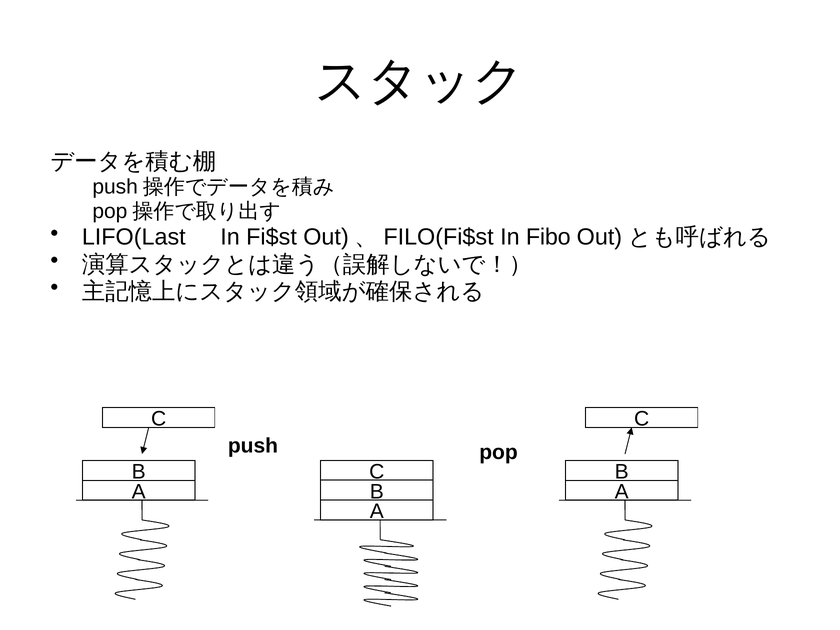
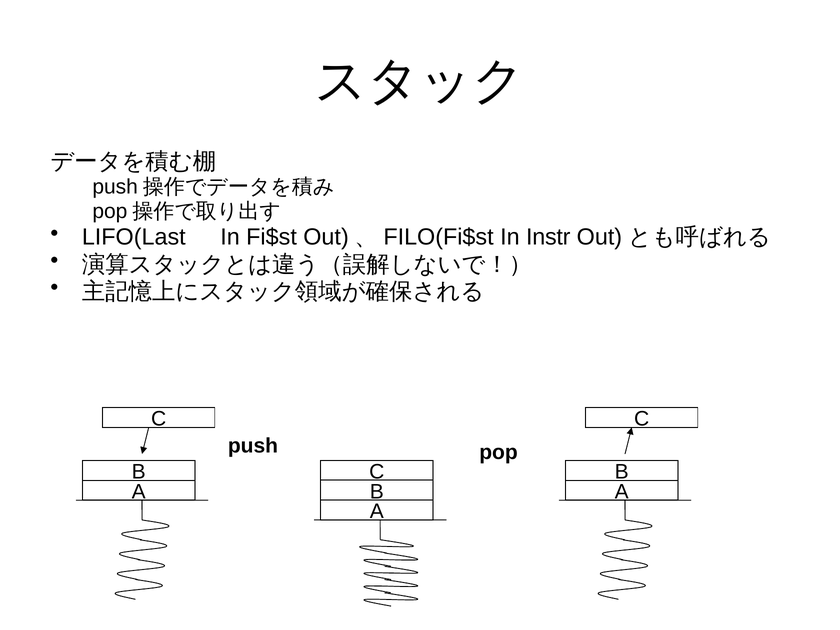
Fibo: Fibo -> Instr
